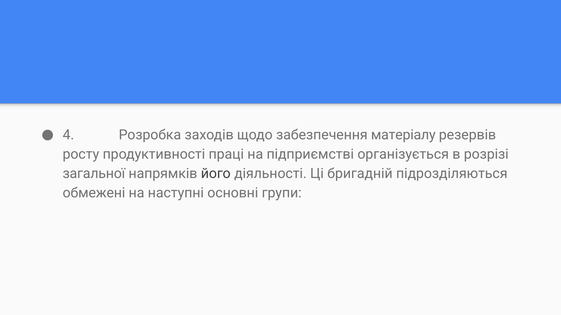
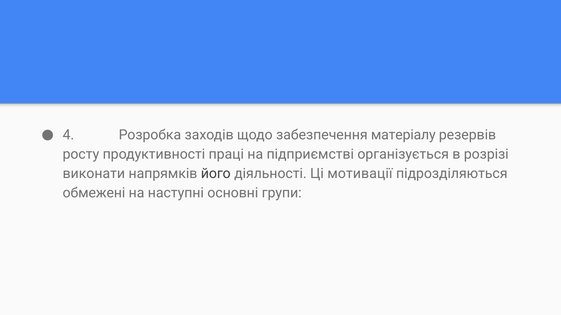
загальної: загальної -> виконати
бригадній: бригадній -> мотивації
